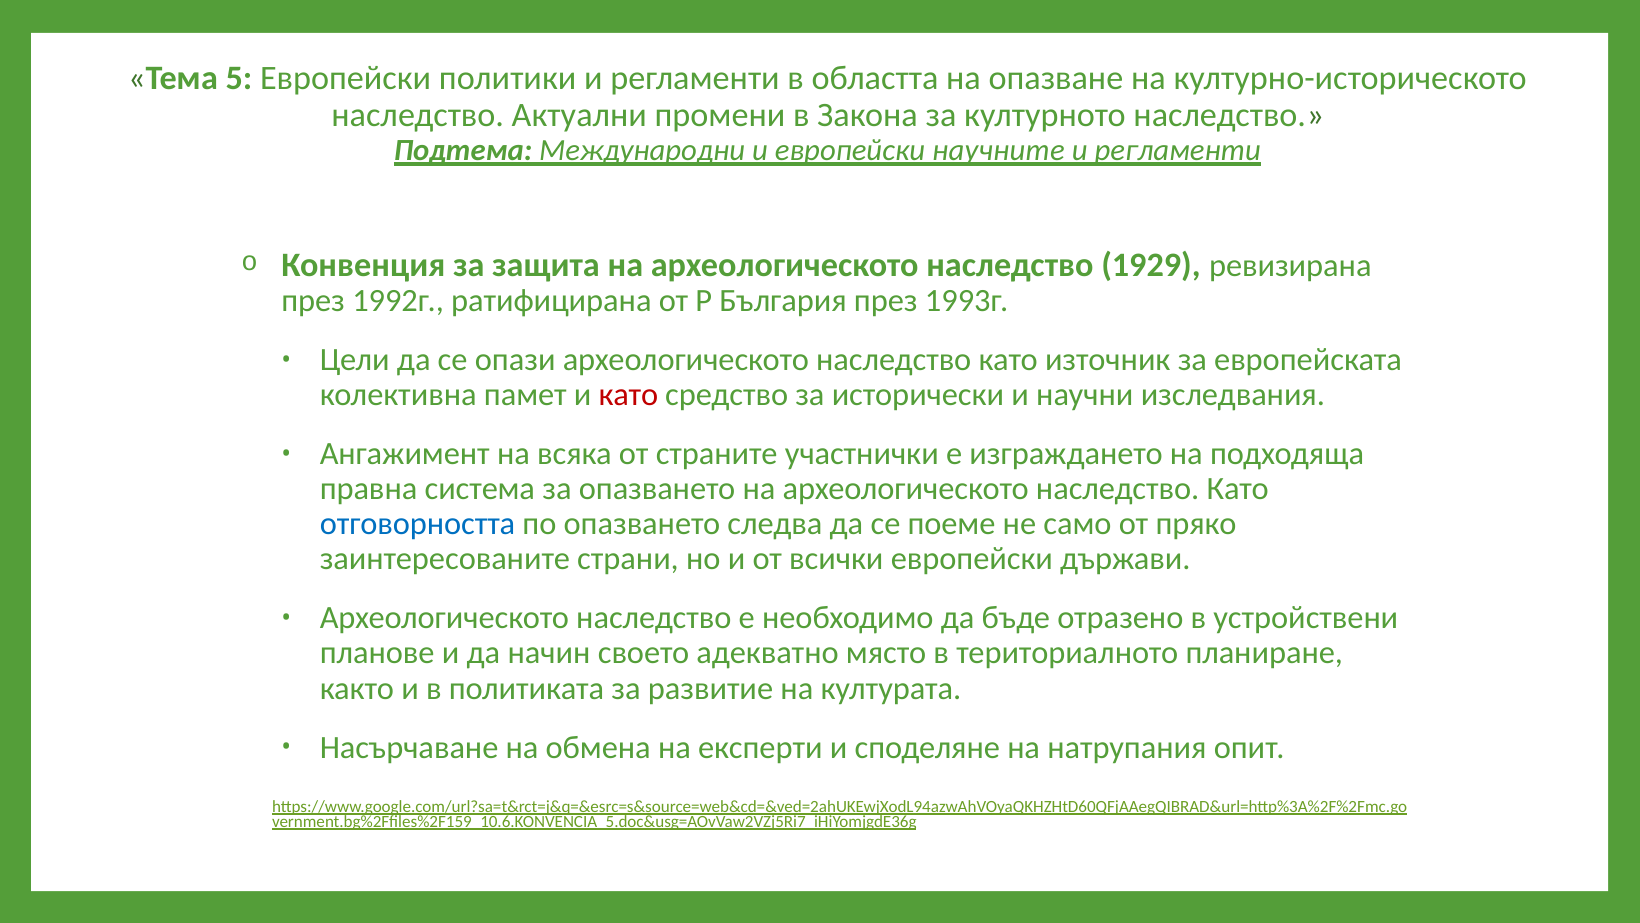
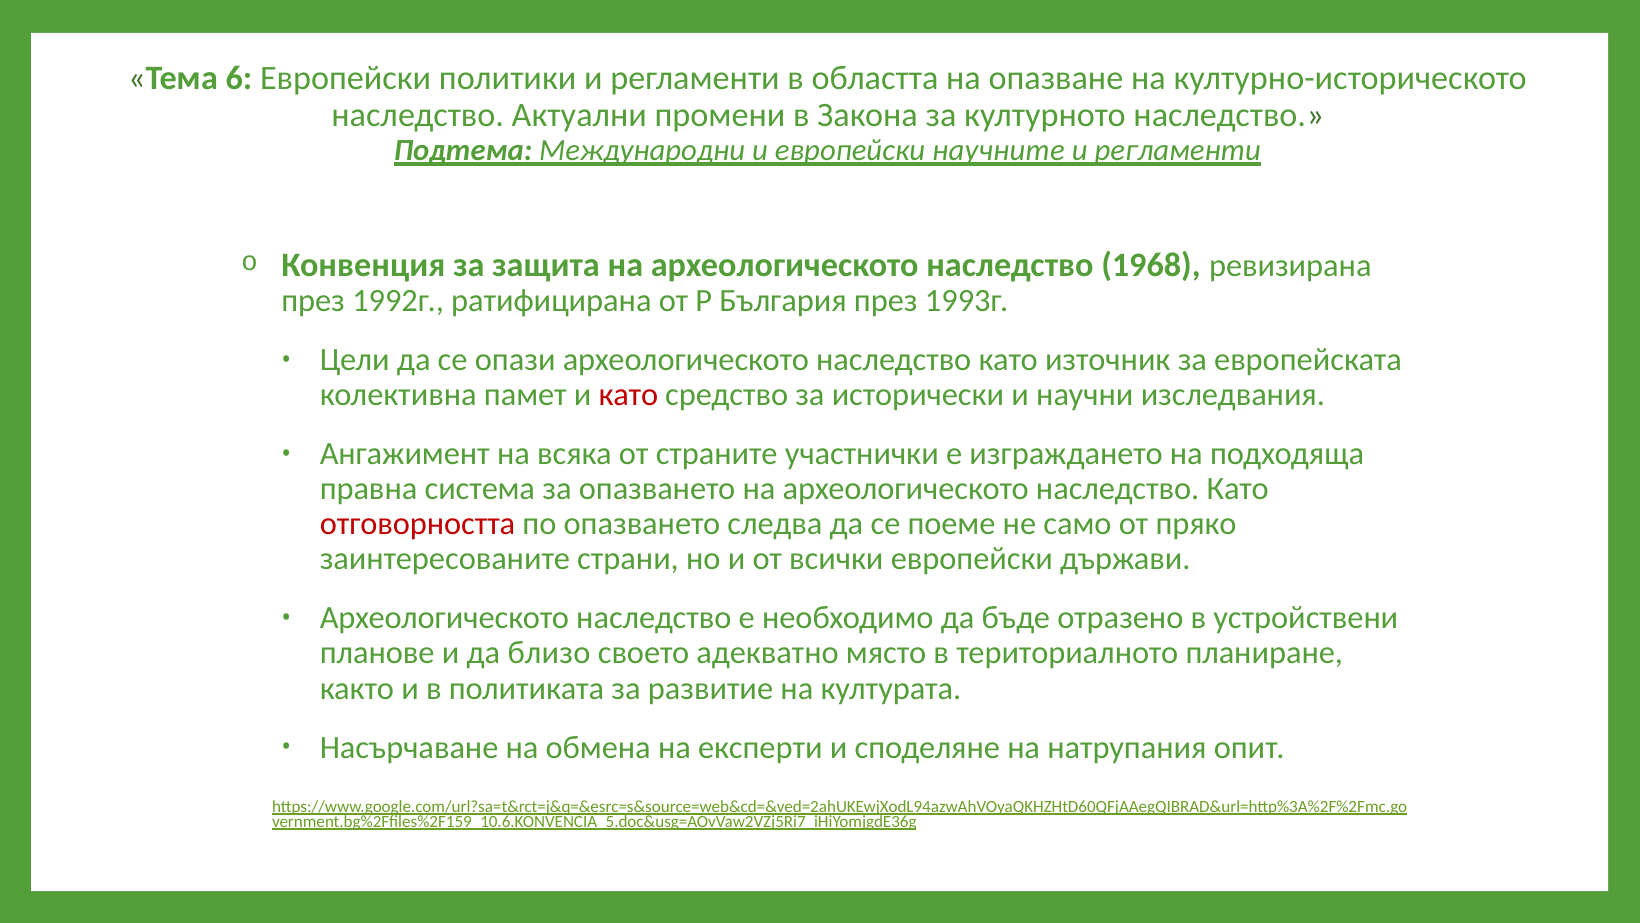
5: 5 -> 6
1929: 1929 -> 1968
отговорността colour: blue -> red
начин: начин -> близо
